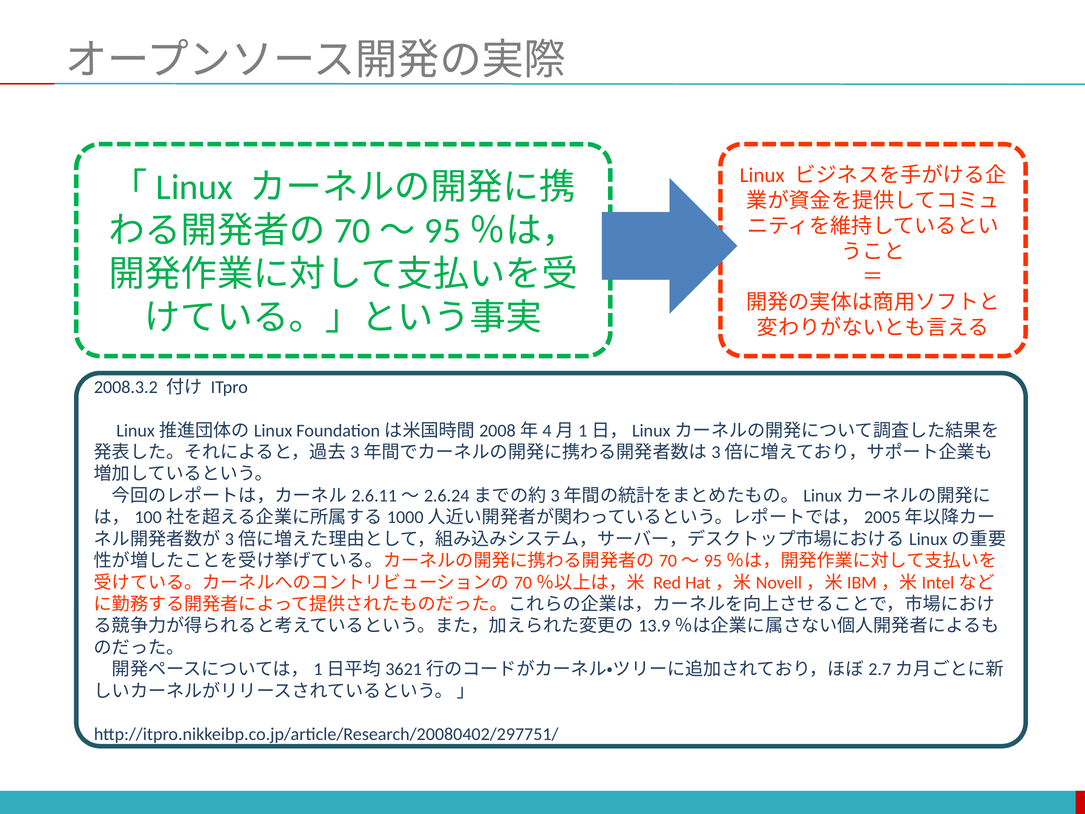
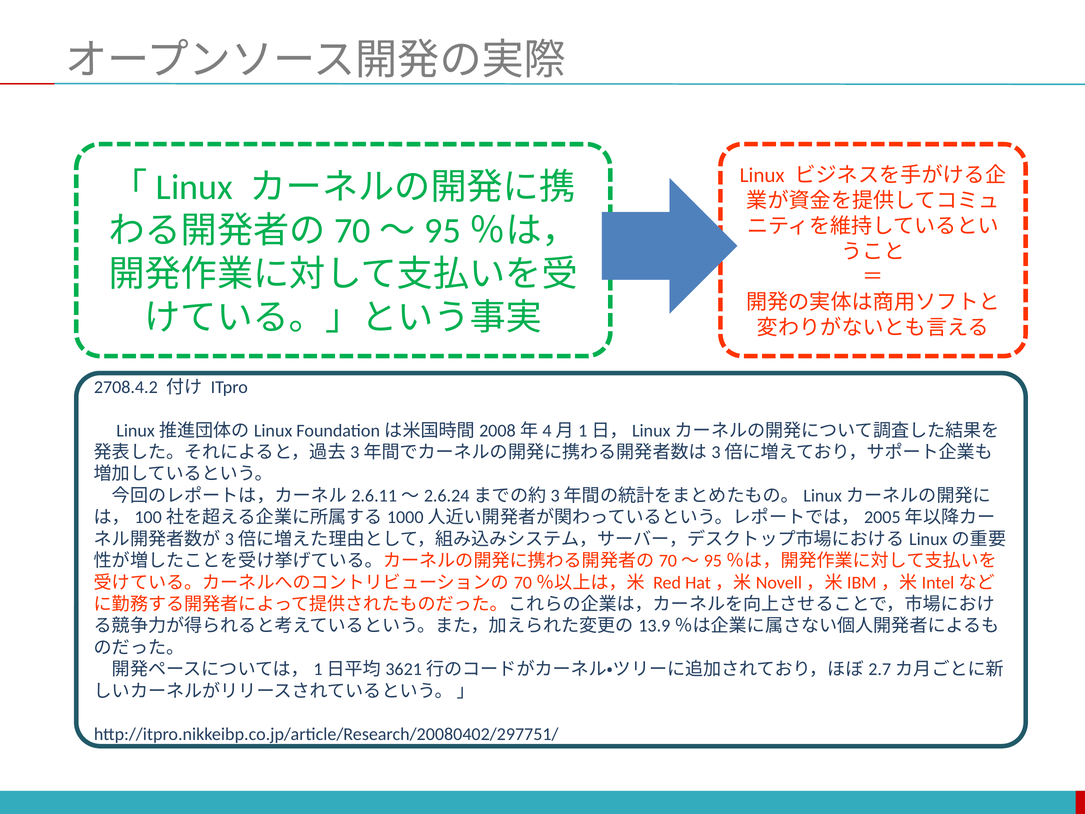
2008.3.2: 2008.3.2 -> 2708.4.2
